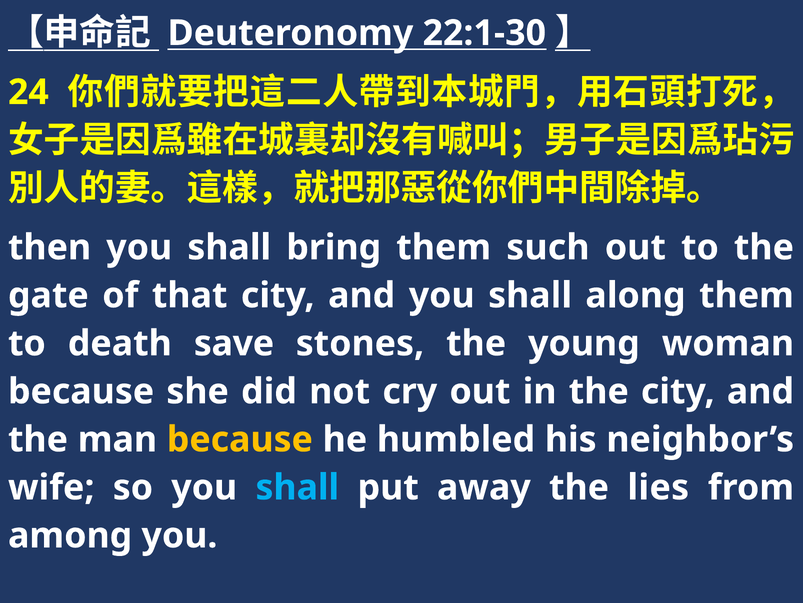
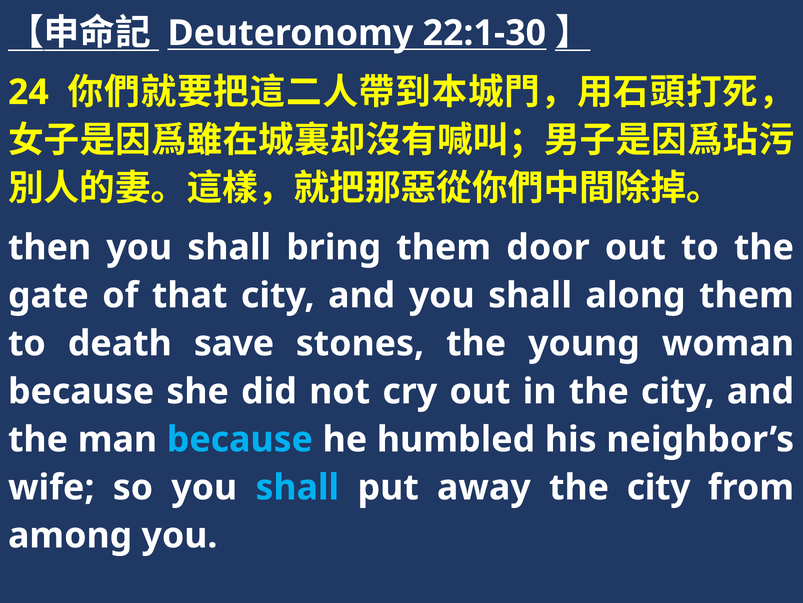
such: such -> door
because at (240, 439) colour: yellow -> light blue
away the lies: lies -> city
